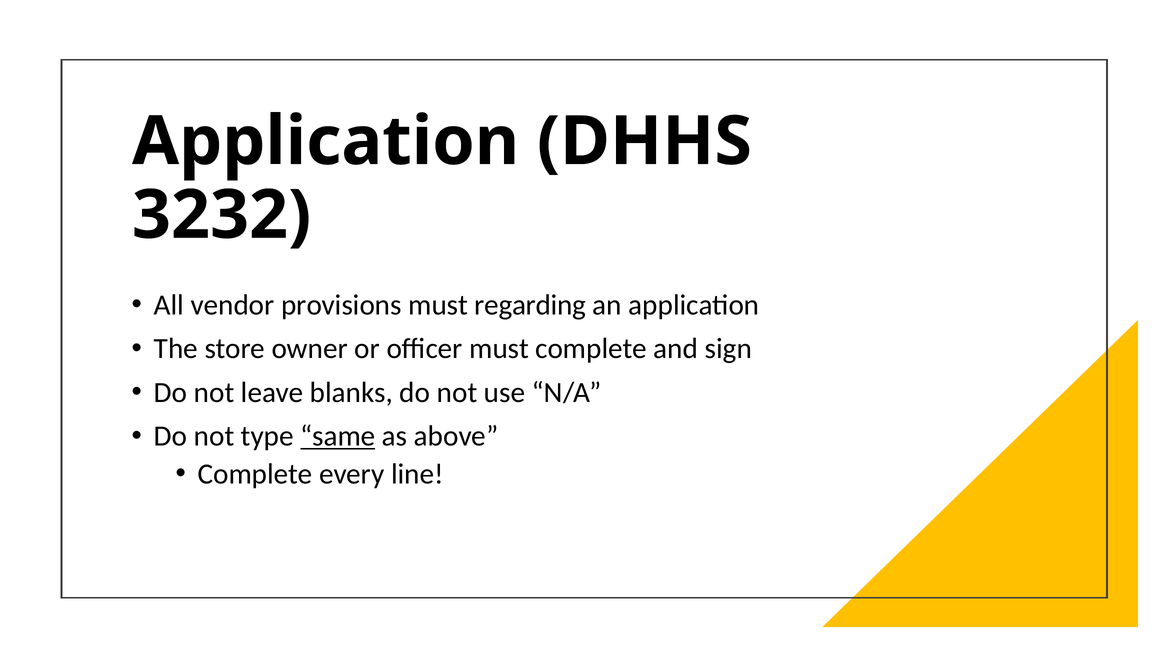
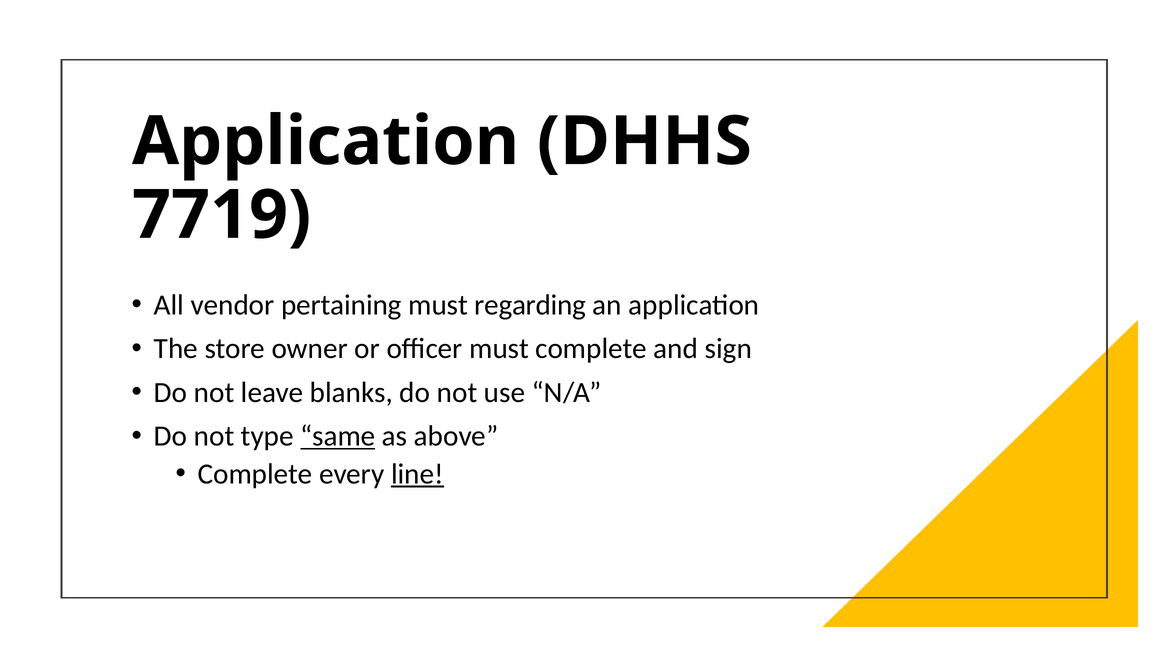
3232: 3232 -> 7719
provisions: provisions -> pertaining
line underline: none -> present
